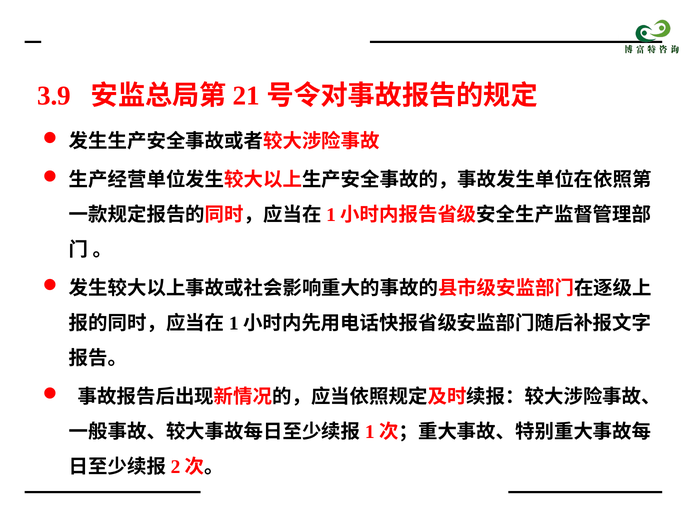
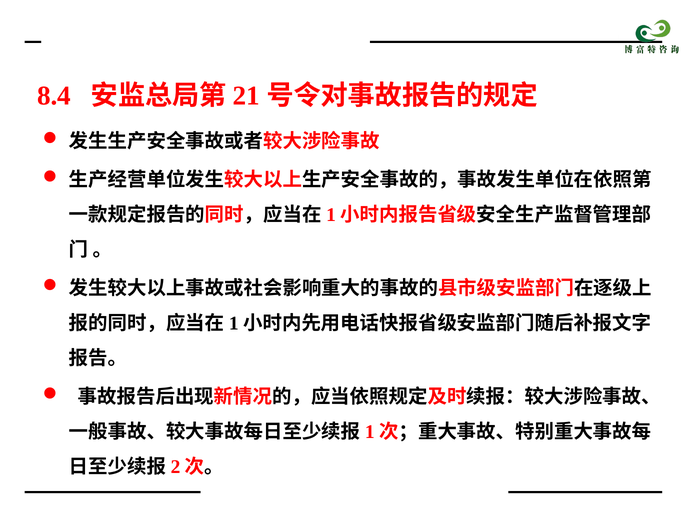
3.9: 3.9 -> 8.4
